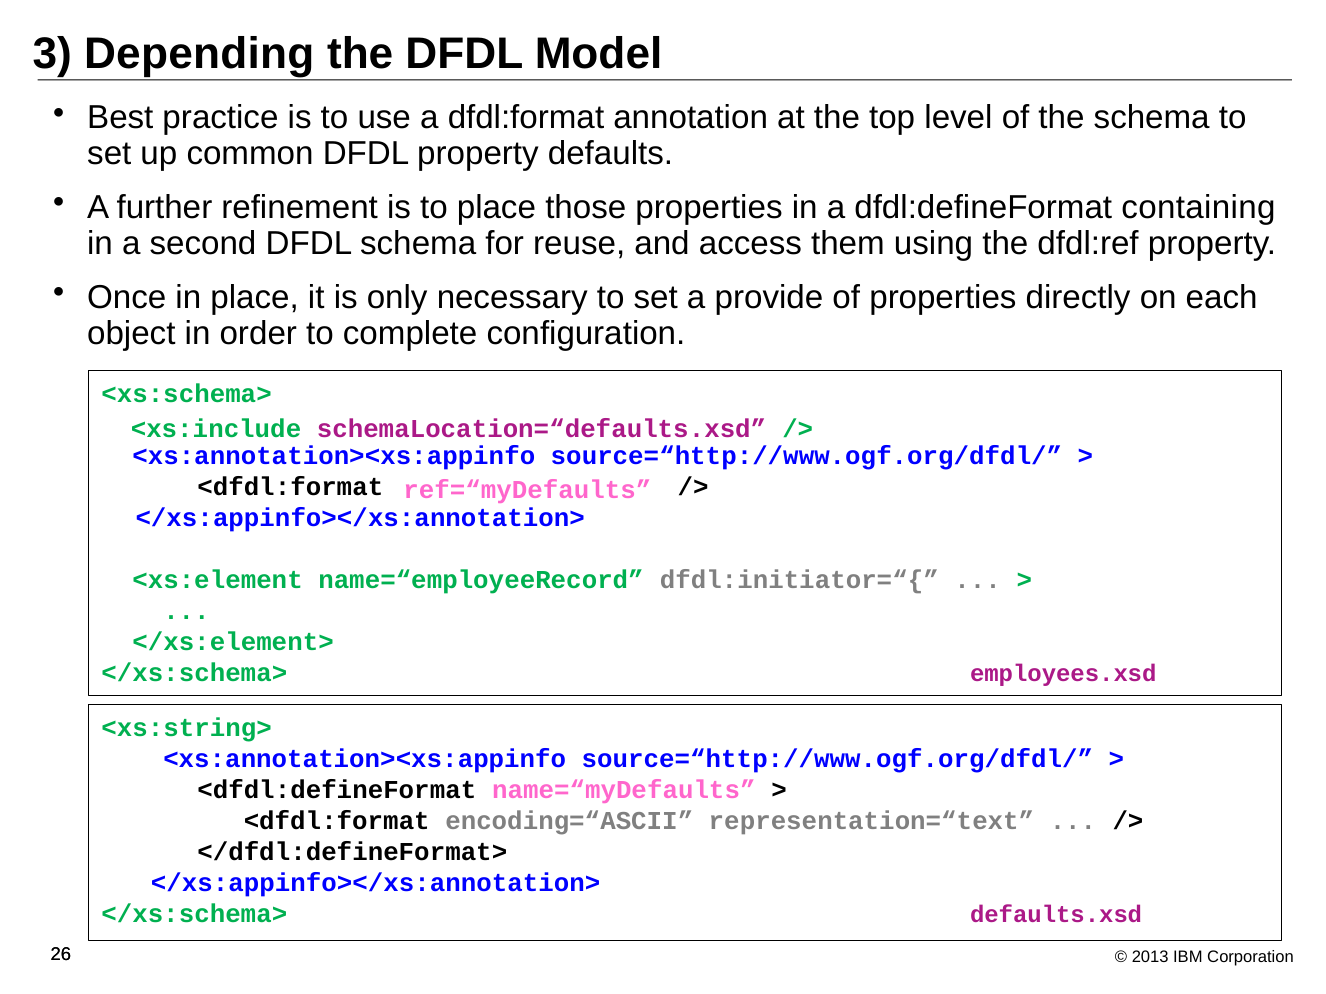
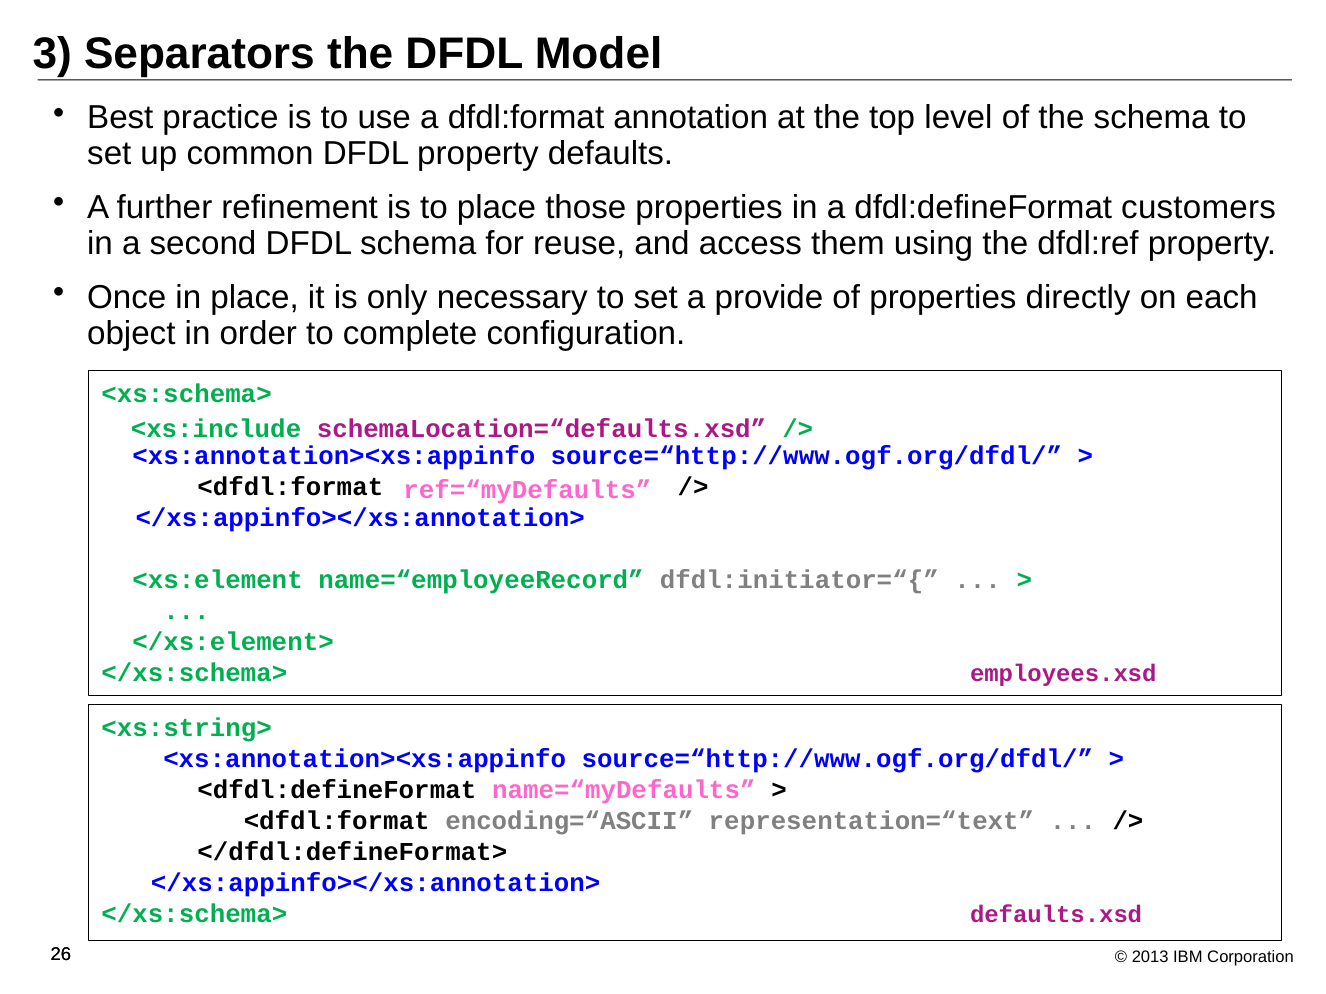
Depending: Depending -> Separators
containing: containing -> customers
